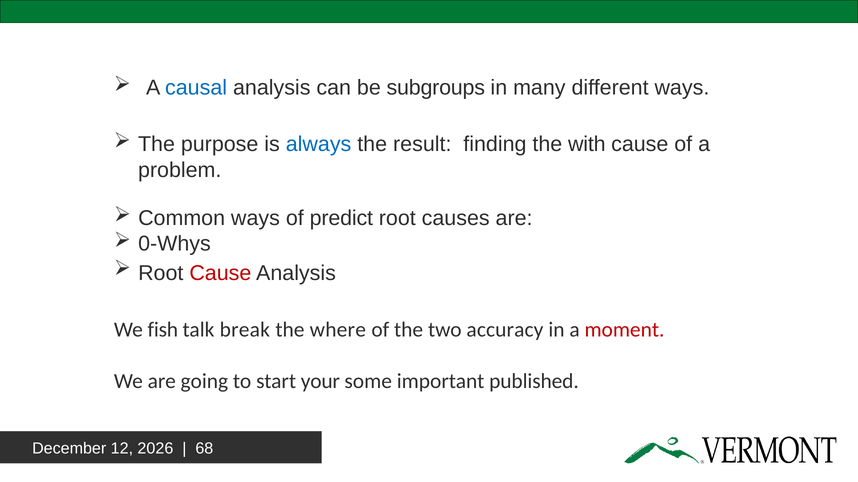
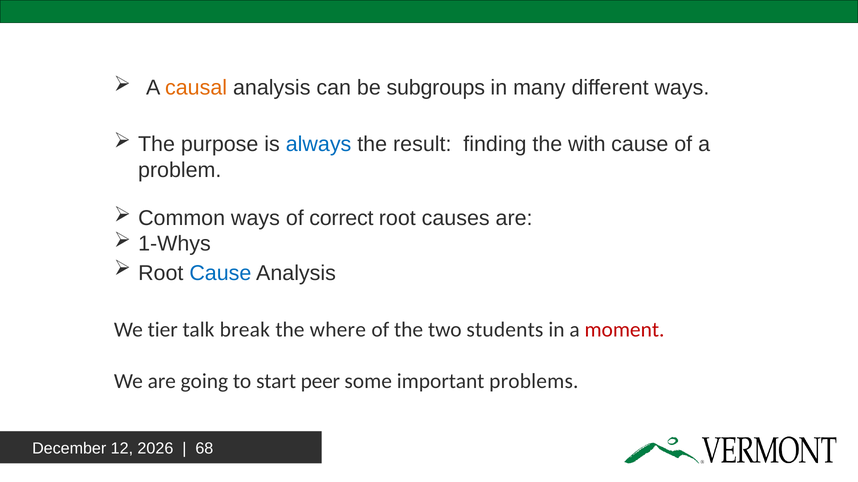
causal colour: blue -> orange
predict: predict -> correct
0-Whys: 0-Whys -> 1-Whys
Cause at (220, 273) colour: red -> blue
fish: fish -> tier
accuracy: accuracy -> students
your: your -> peer
published: published -> problems
